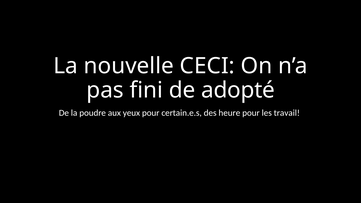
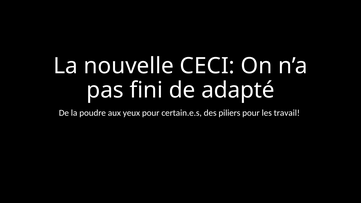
adopté: adopté -> adapté
heure: heure -> piliers
